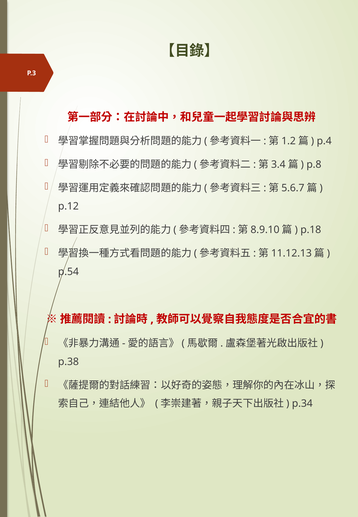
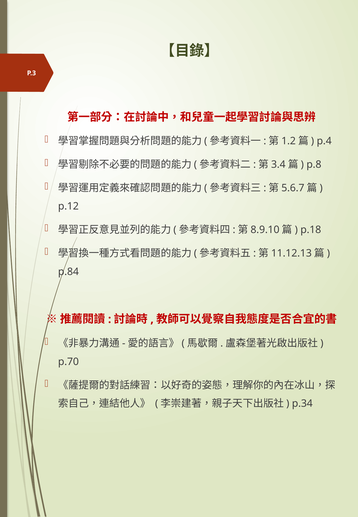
p.54: p.54 -> p.84
p.38: p.38 -> p.70
